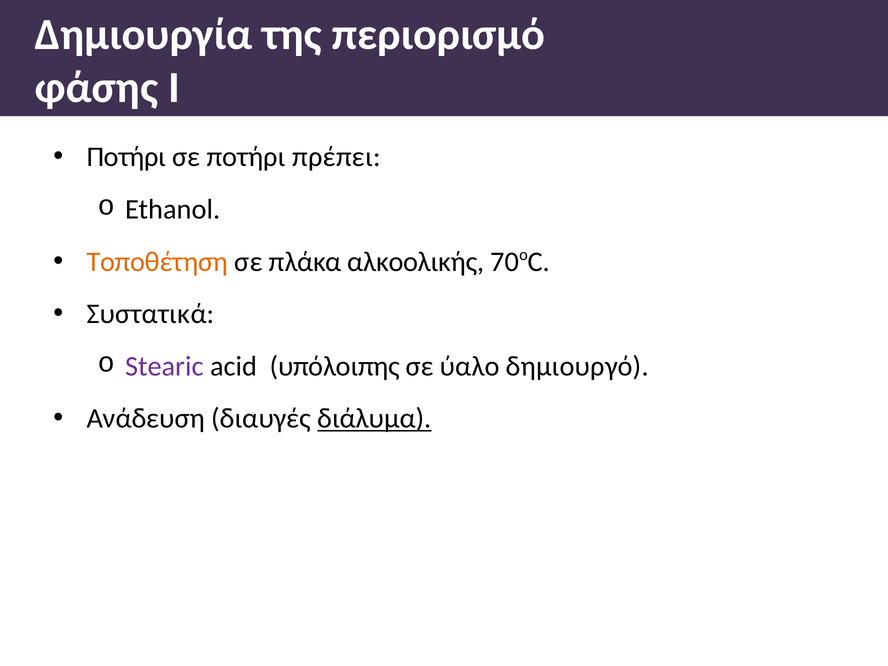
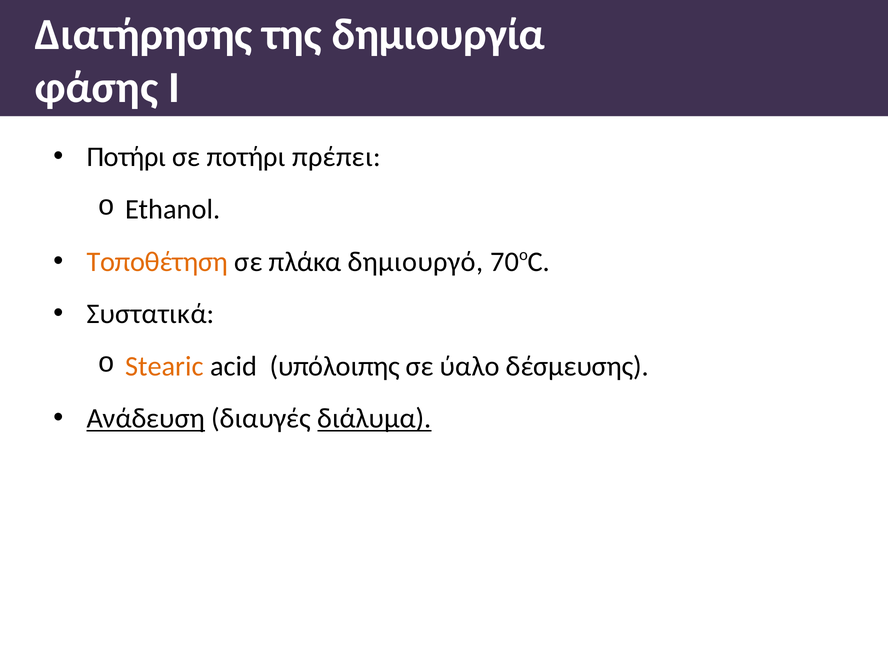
Δημιουργία: Δημιουργία -> Διατήρησης
περιορισμό: περιορισμό -> δημιουργία
αλκοολικής: αλκοολικής -> δημιουργό
Stearic colour: purple -> orange
δημιουργό: δημιουργό -> δέσμευσης
Ανάδευση underline: none -> present
